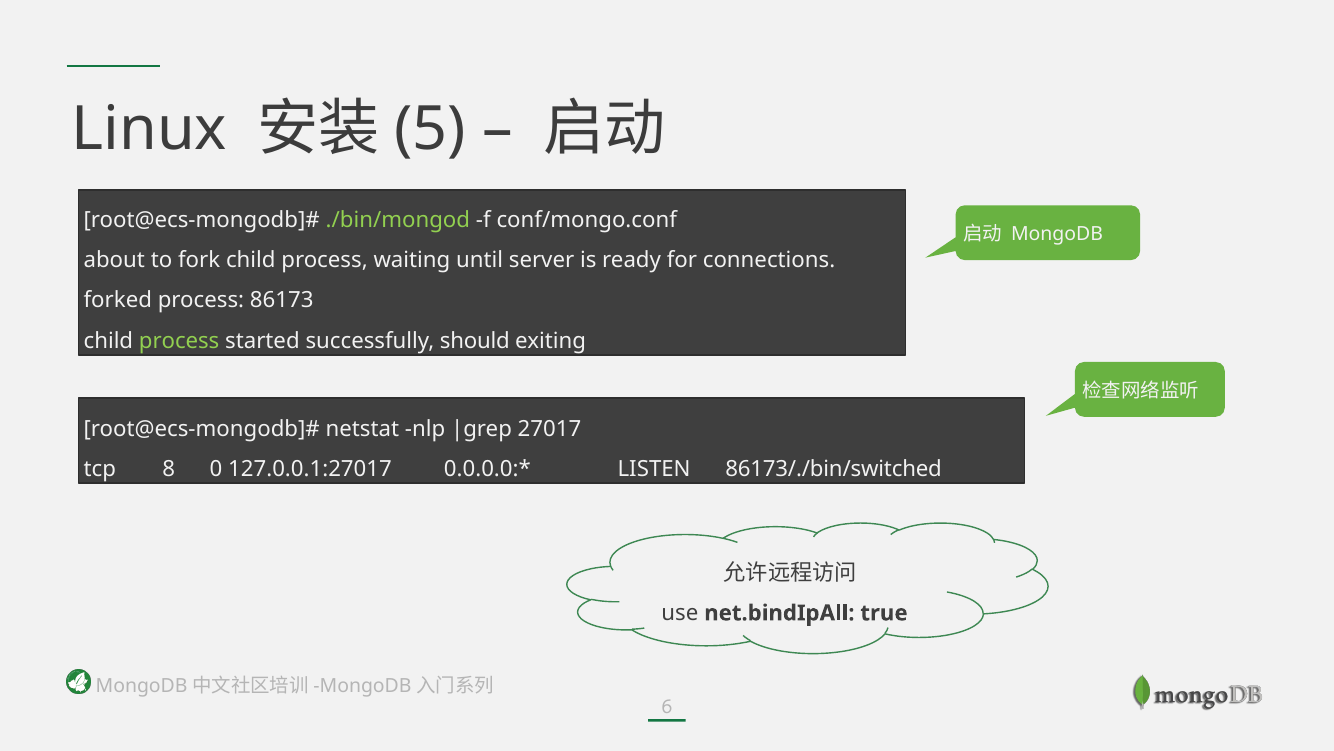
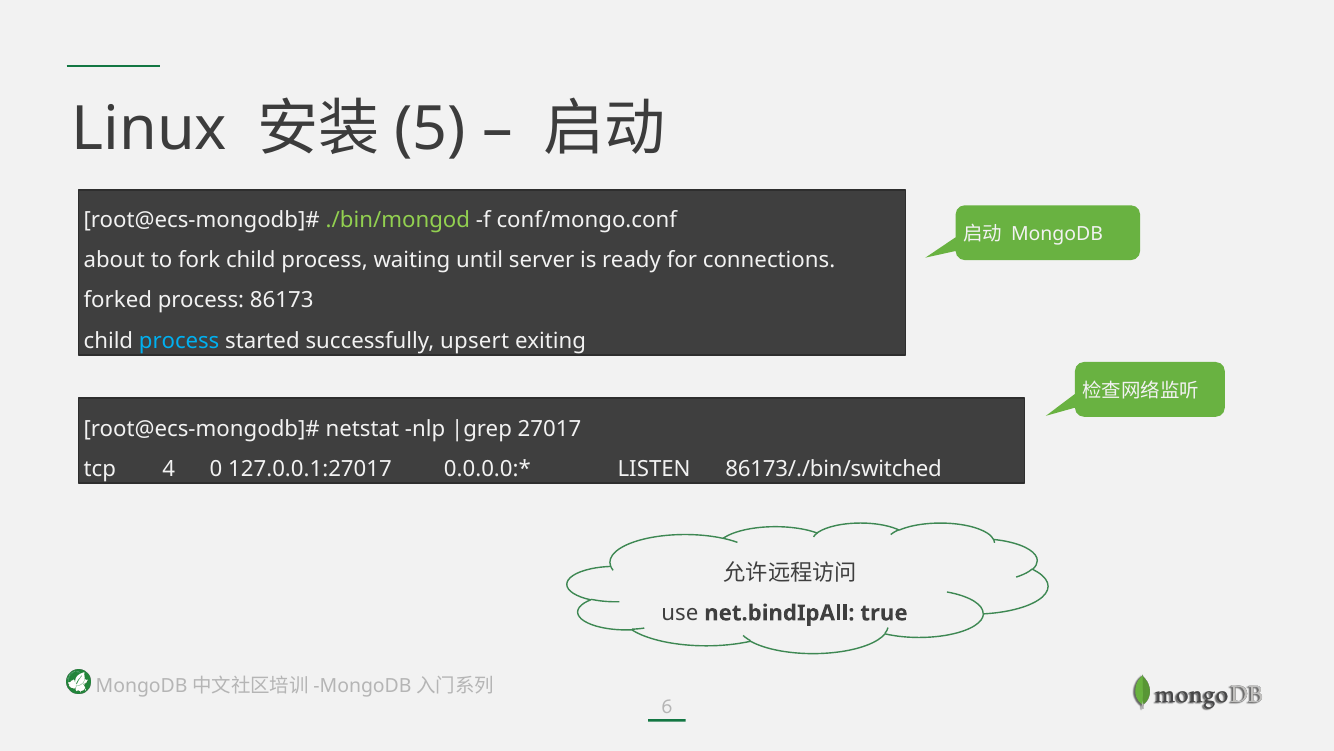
process at (179, 340) colour: light green -> light blue
should: should -> upsert
8: 8 -> 4
